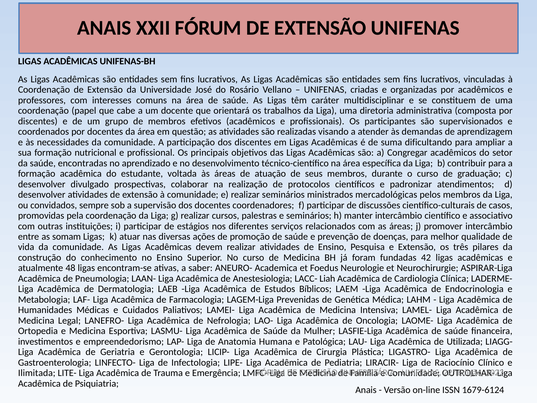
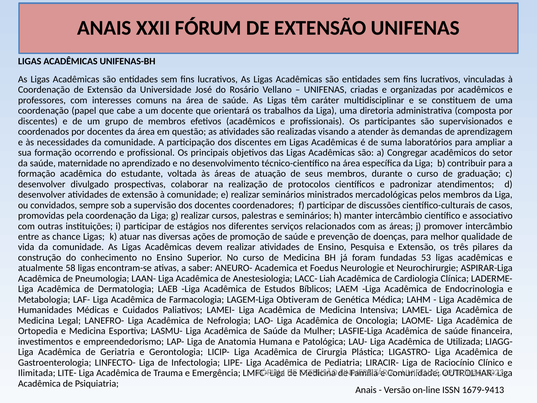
dificultando: dificultando -> laboratórios
nutricional: nutricional -> ocorrendo
encontradas: encontradas -> maternidade
somam: somam -> chance
42: 42 -> 53
48: 48 -> 58
Prevenidas: Prevenidas -> Obtiveram
1679-6124: 1679-6124 -> 1679-9413
